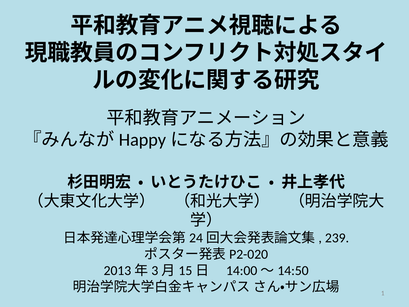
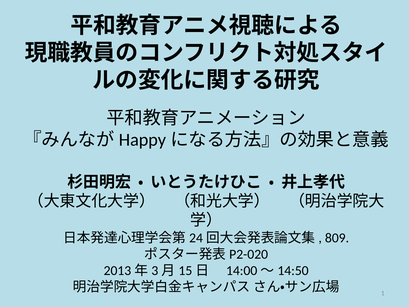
239: 239 -> 809
